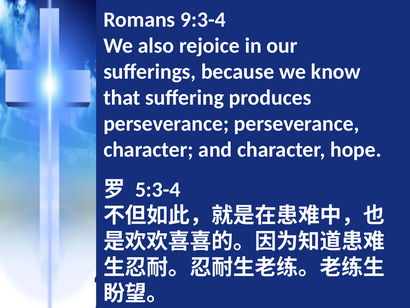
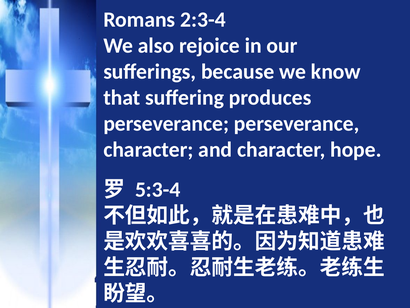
9:3-4: 9:3-4 -> 2:3-4
